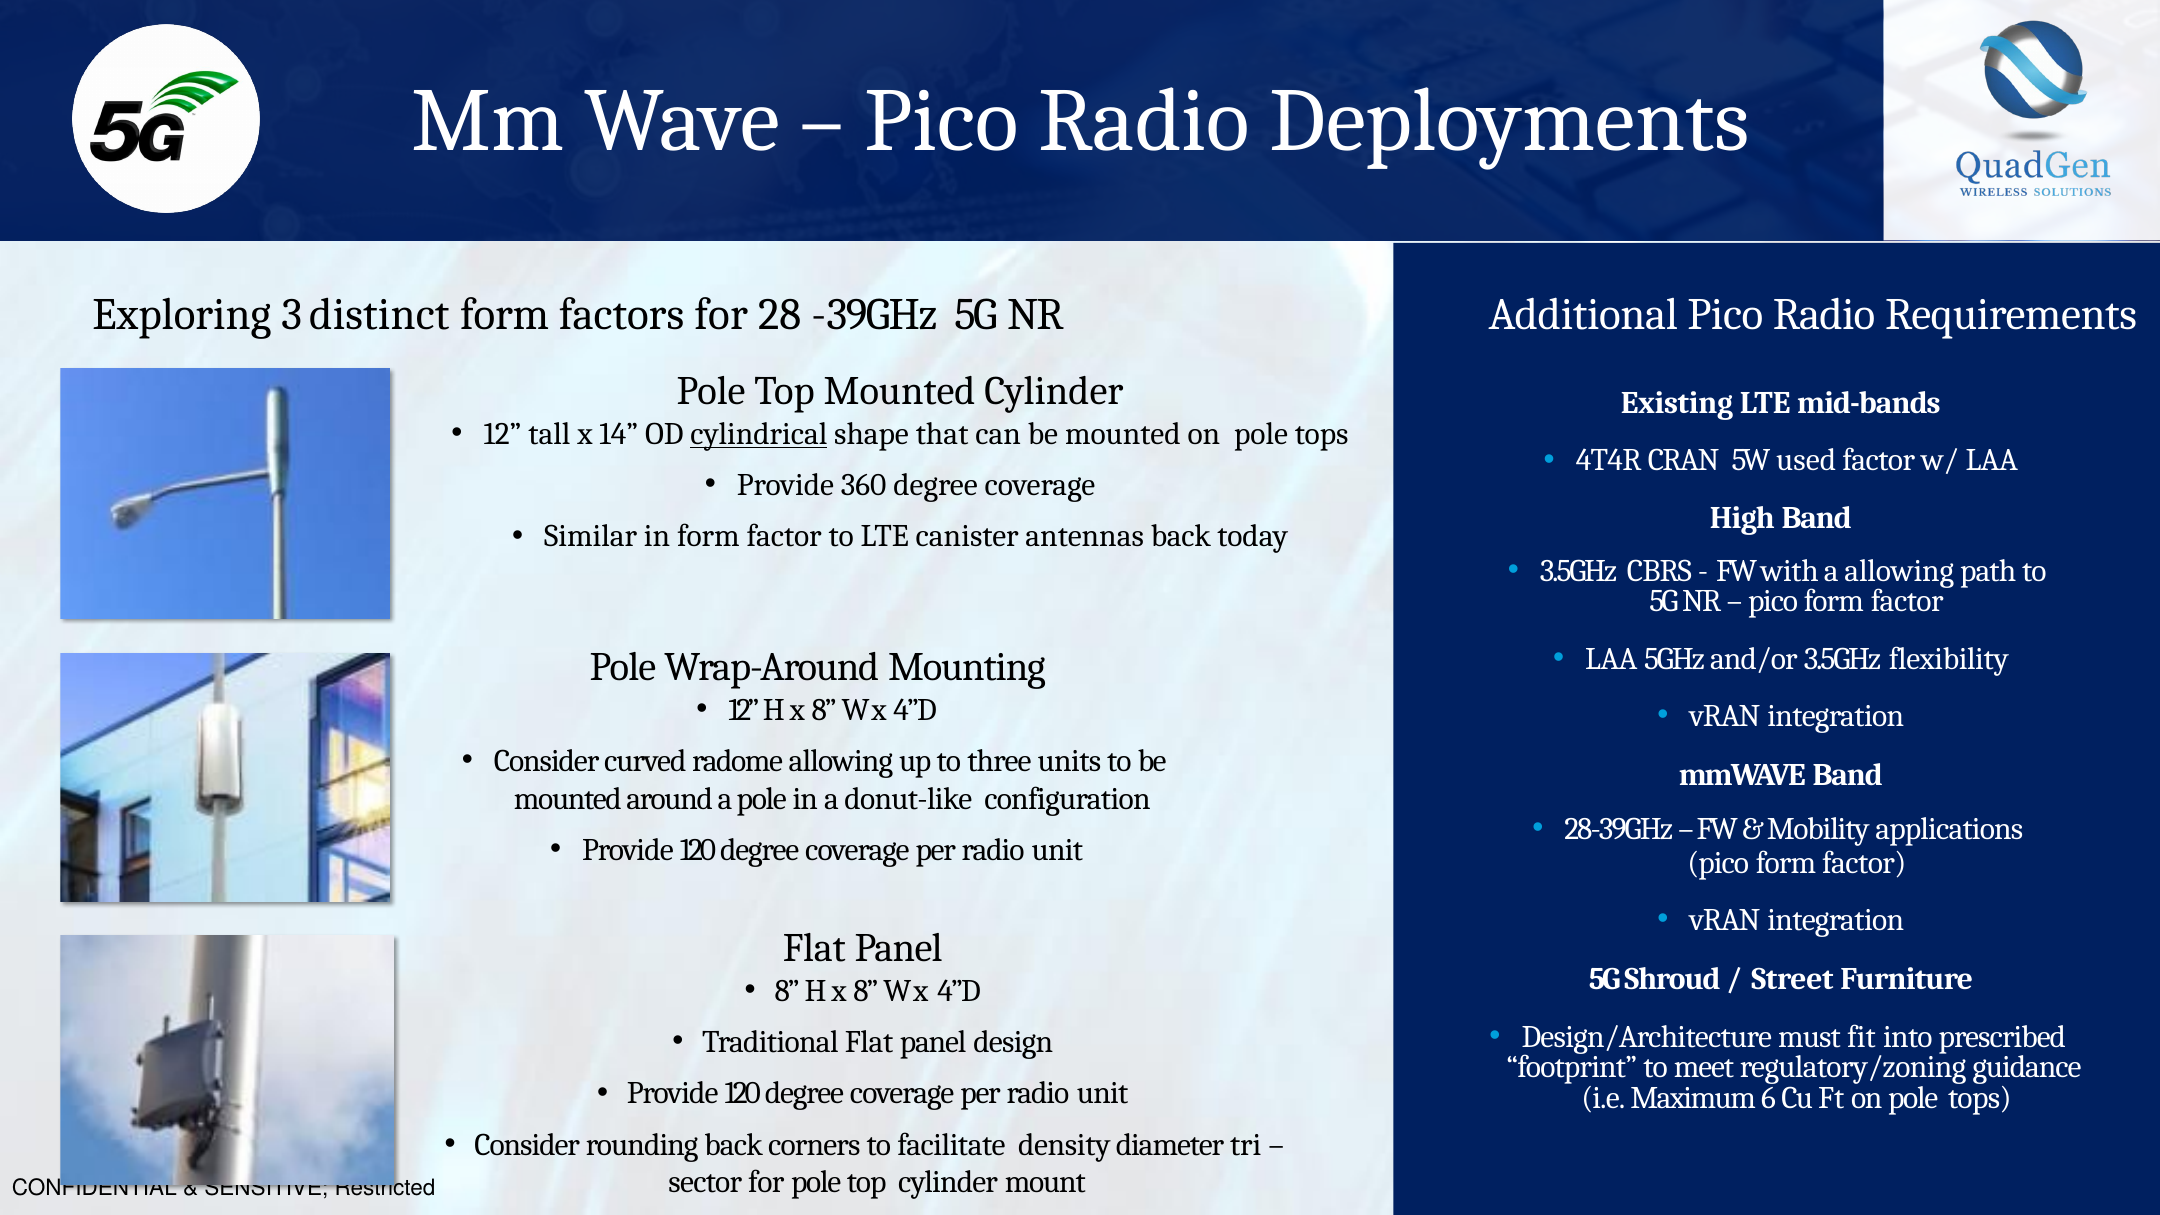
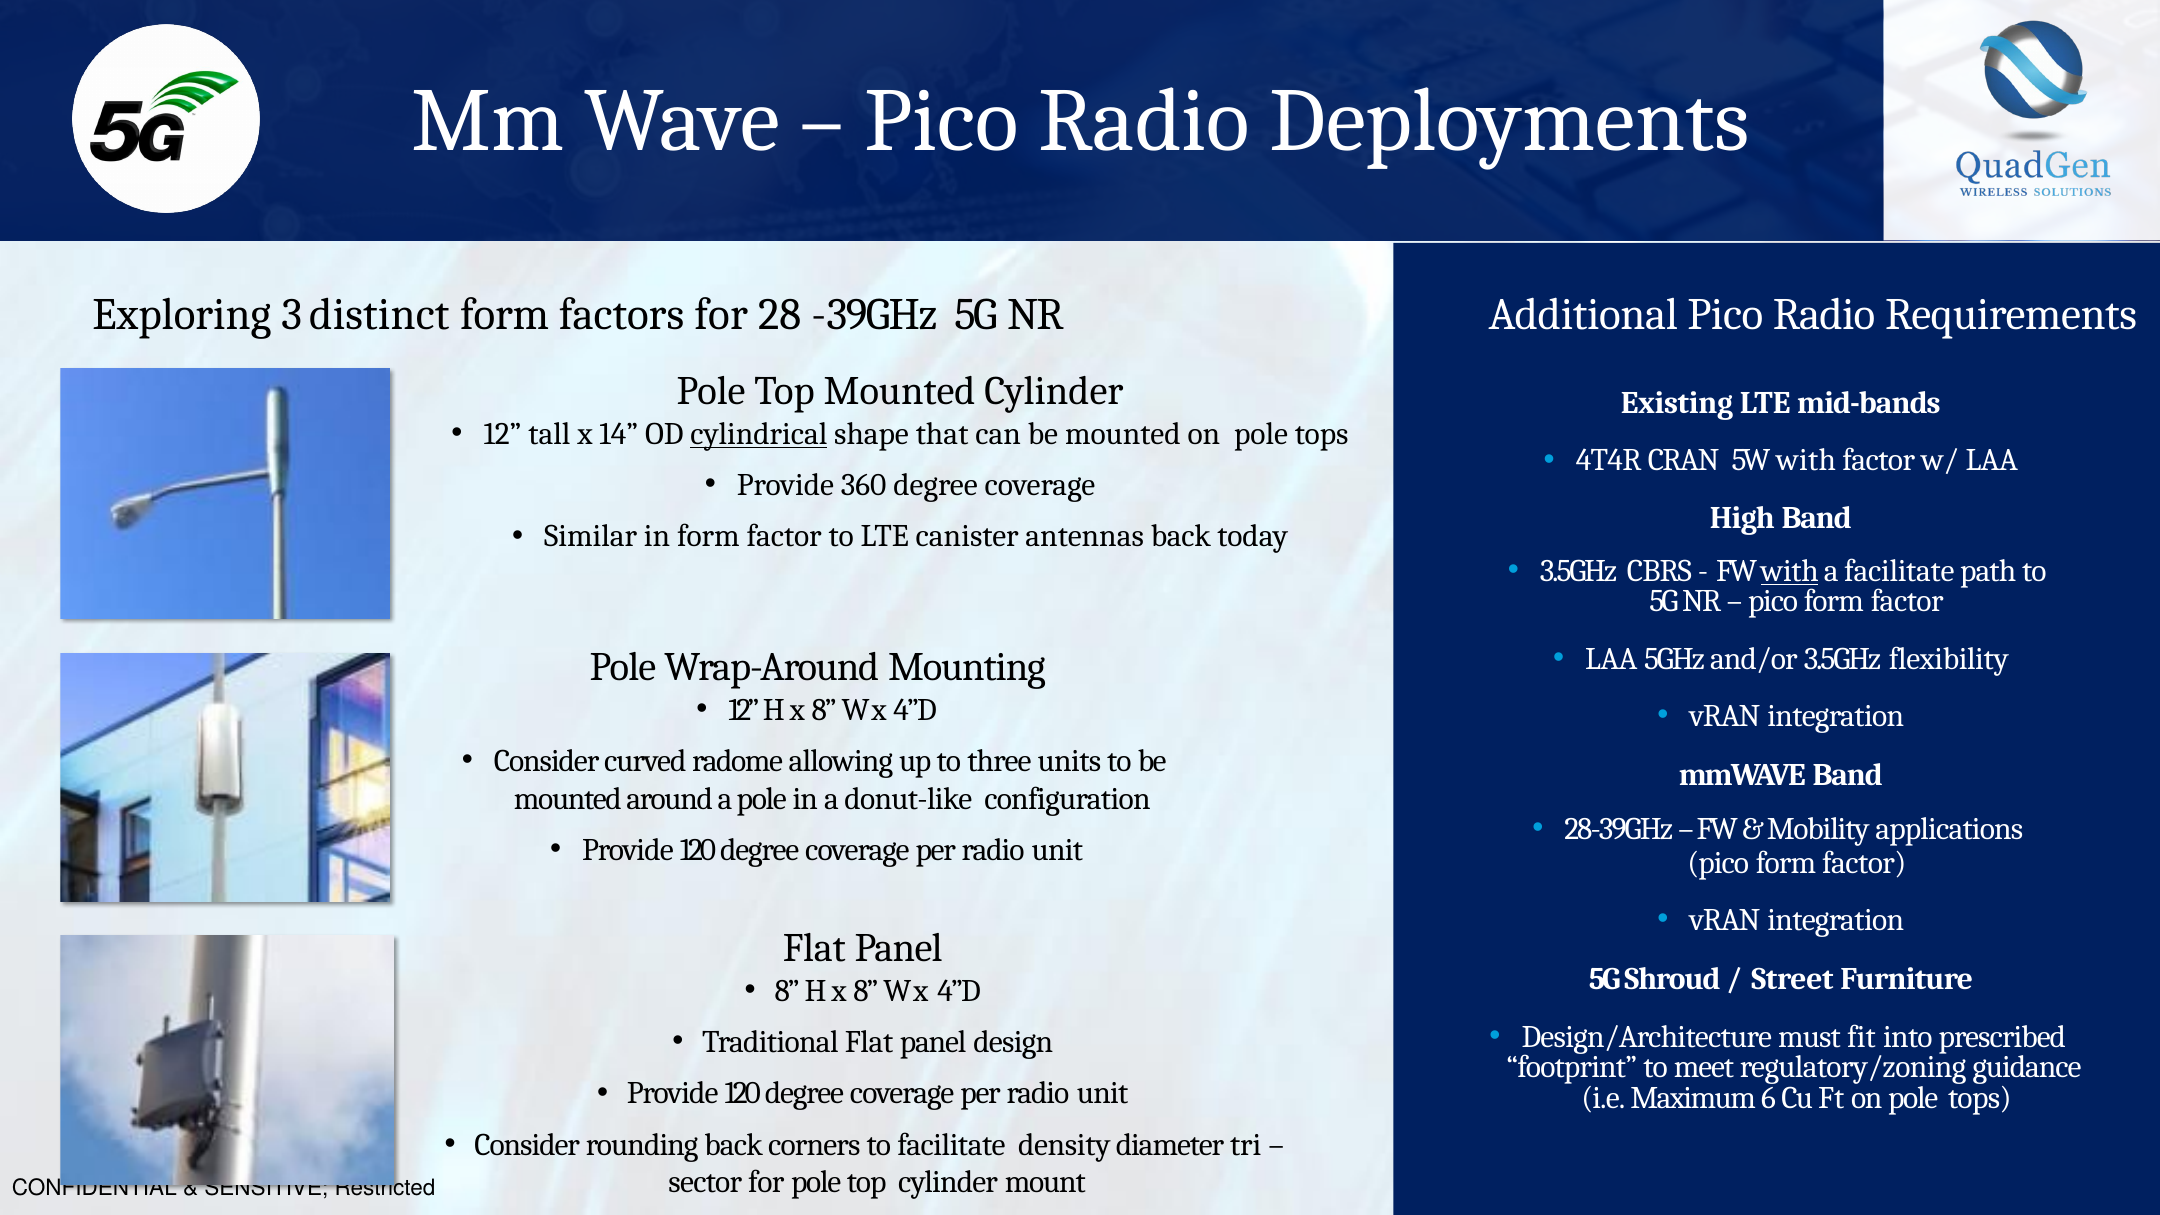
5W used: used -> with
with at (1790, 571) underline: none -> present
a allowing: allowing -> facilitate
